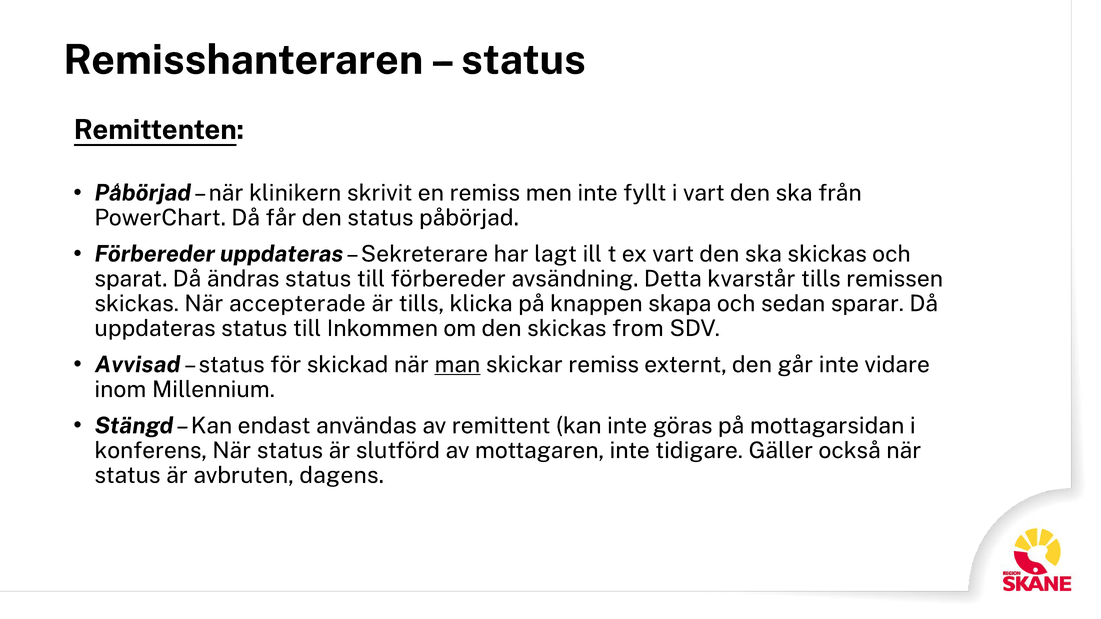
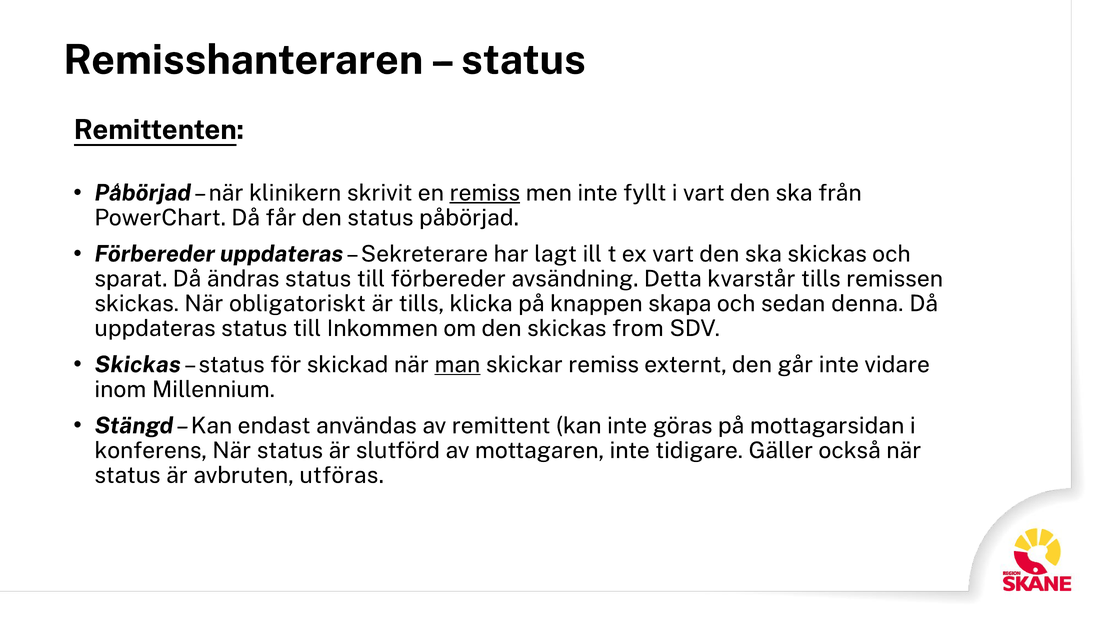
remiss at (485, 193) underline: none -> present
accepterade: accepterade -> obligatoriskt
sparar: sparar -> denna
Avvisad at (138, 365): Avvisad -> Skickas
dagens: dagens -> utföras
